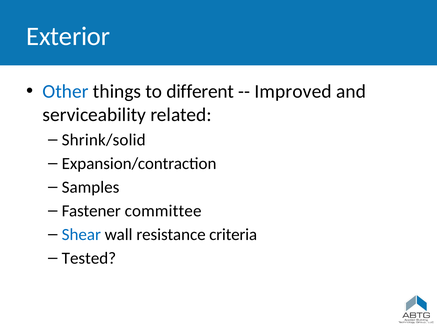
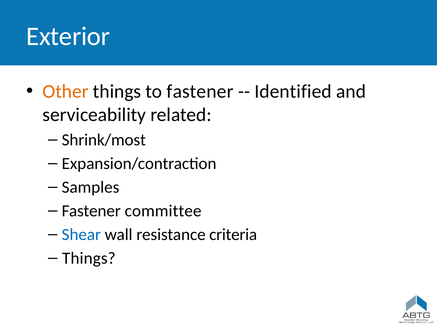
Other colour: blue -> orange
to different: different -> fastener
Improved: Improved -> Identified
Shrink/solid: Shrink/solid -> Shrink/most
Tested at (89, 259): Tested -> Things
